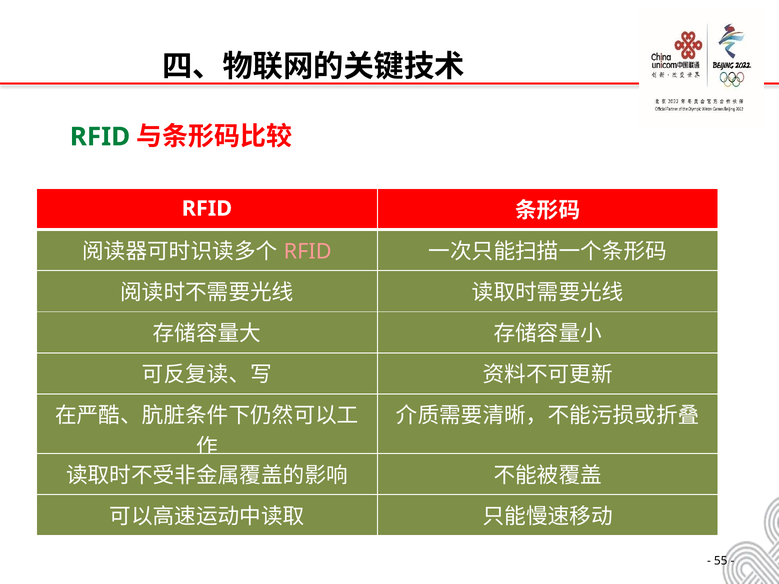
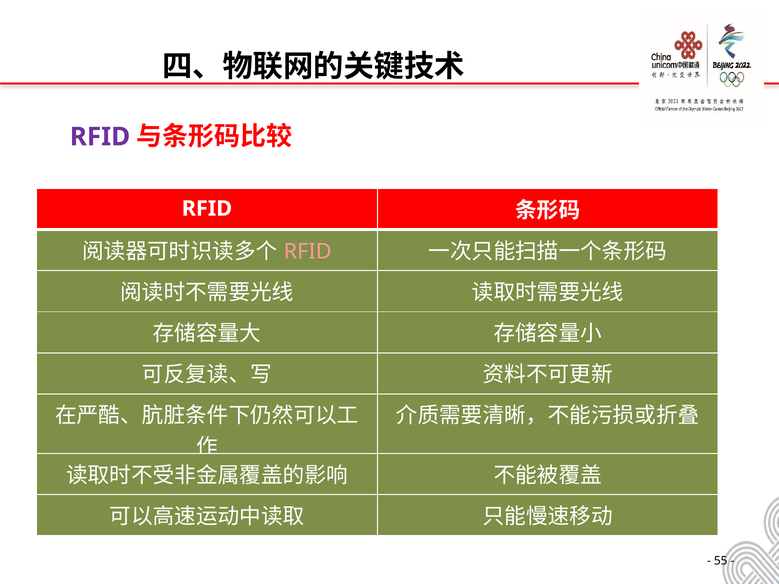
RFID at (100, 137) colour: green -> purple
